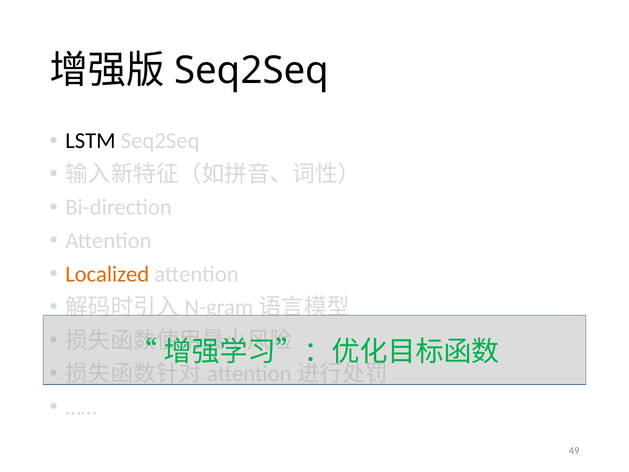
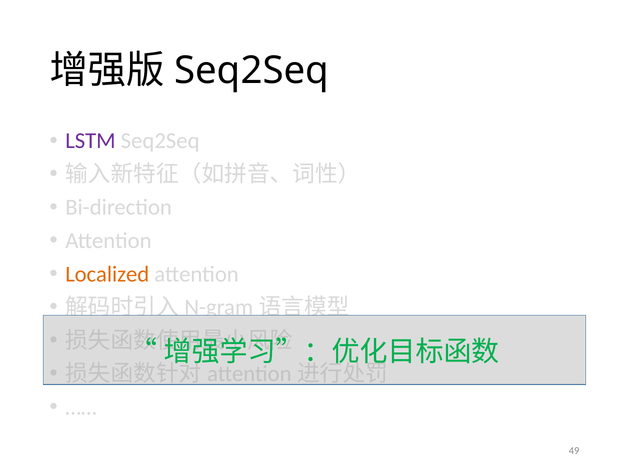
LSTM colour: black -> purple
